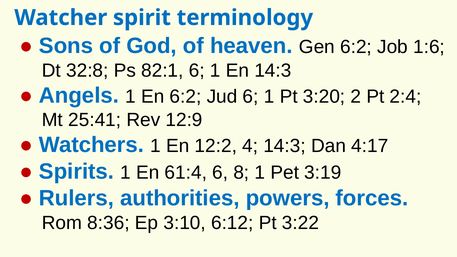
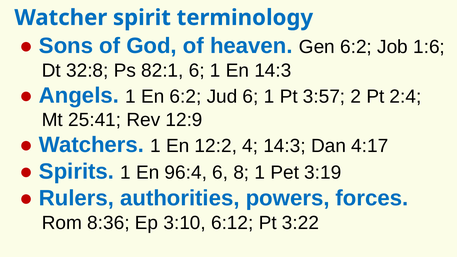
3:20: 3:20 -> 3:57
61:4: 61:4 -> 96:4
